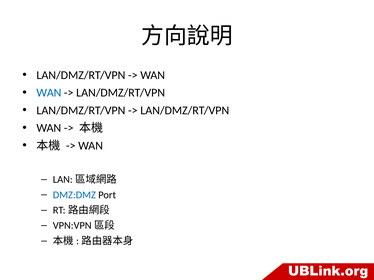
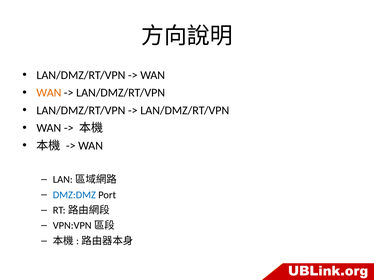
WAN at (49, 93) colour: blue -> orange
